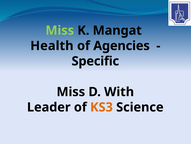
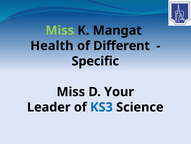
Agencies: Agencies -> Different
With: With -> Your
KS3 colour: orange -> blue
